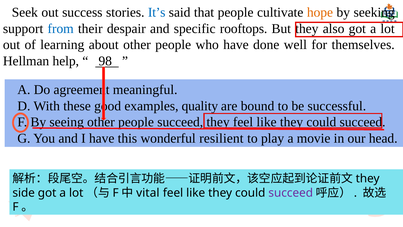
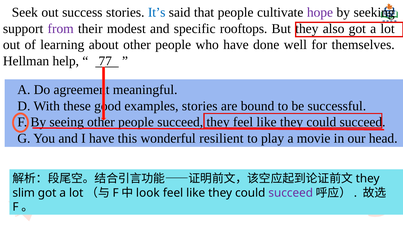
hope colour: orange -> purple
from colour: blue -> purple
despair: despair -> modest
98: 98 -> 77
examples quality: quality -> stories
side: side -> slim
vital: vital -> look
